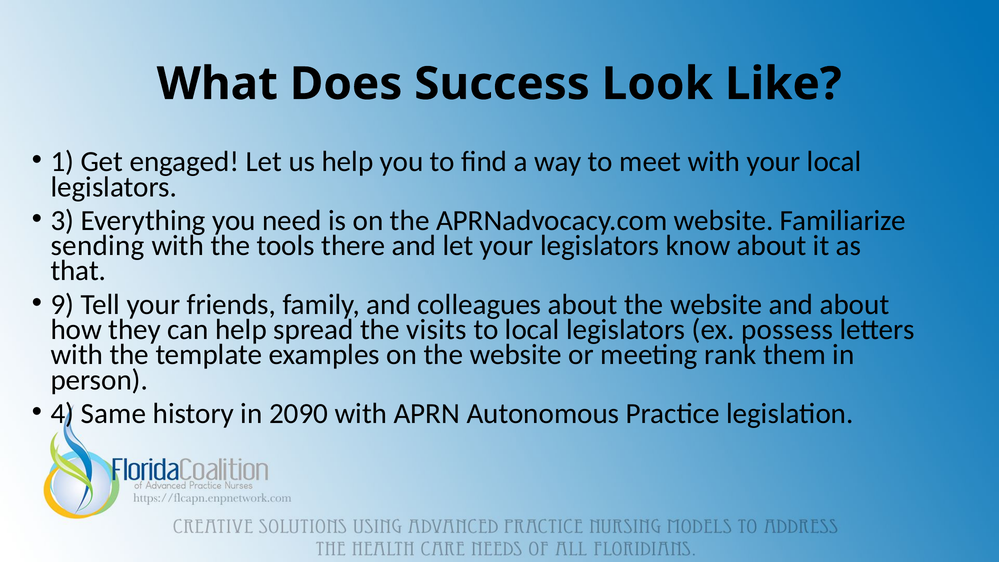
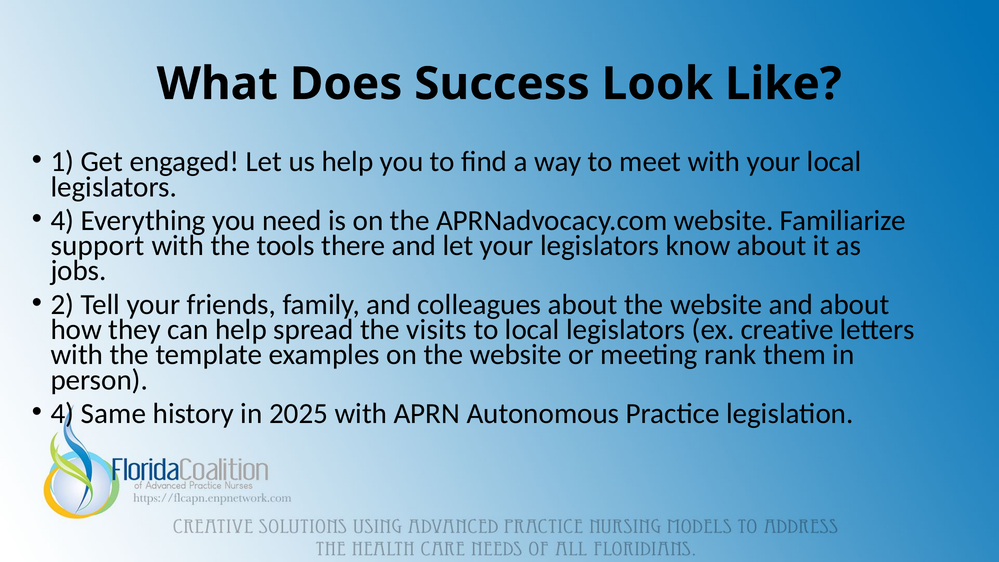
3 at (62, 220): 3 -> 4
sending: sending -> support
that: that -> jobs
9: 9 -> 2
possess: possess -> creative
2090: 2090 -> 2025
